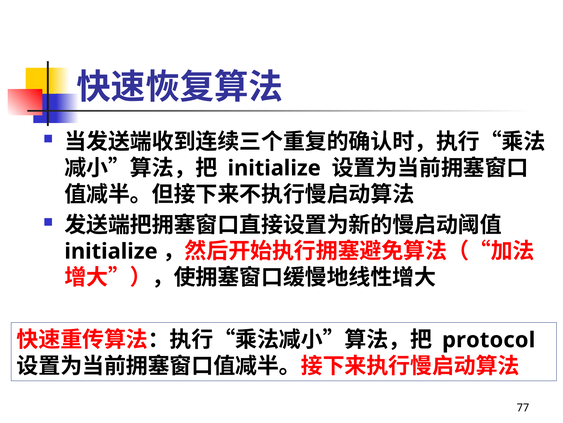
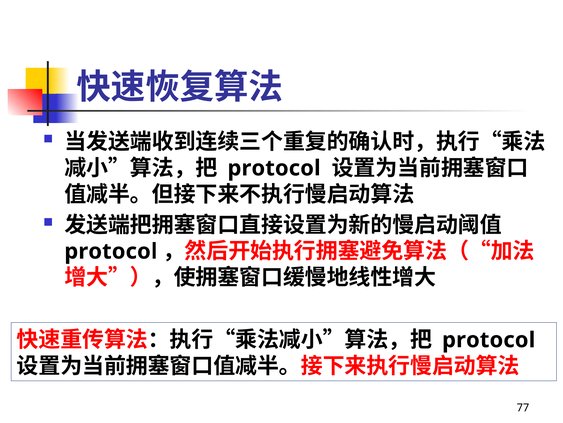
initialize at (274, 168): initialize -> protocol
initialize at (111, 251): initialize -> protocol
